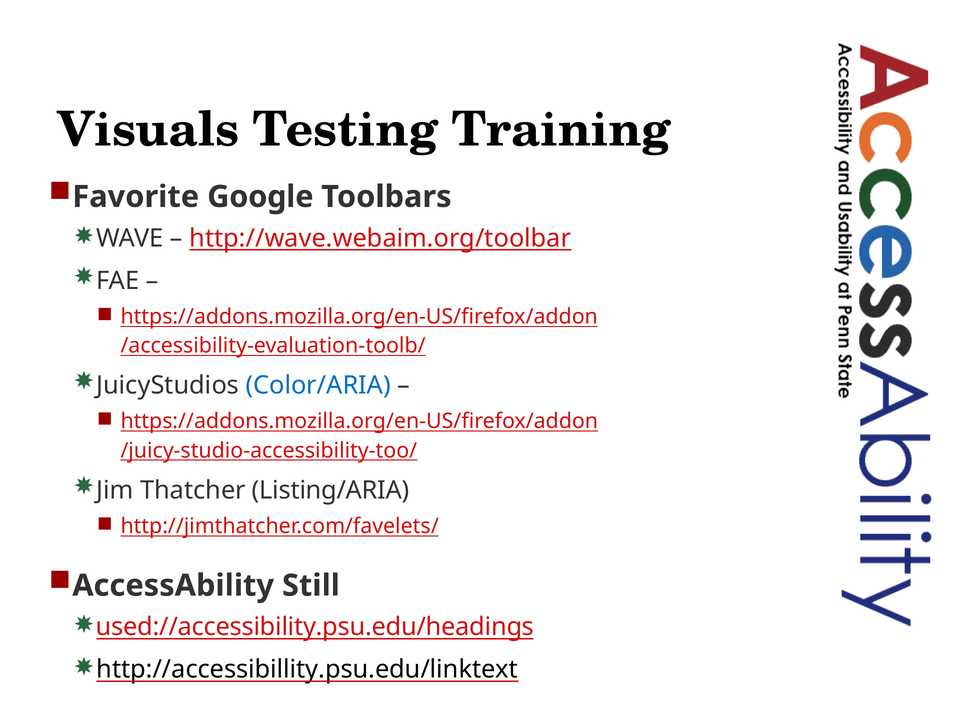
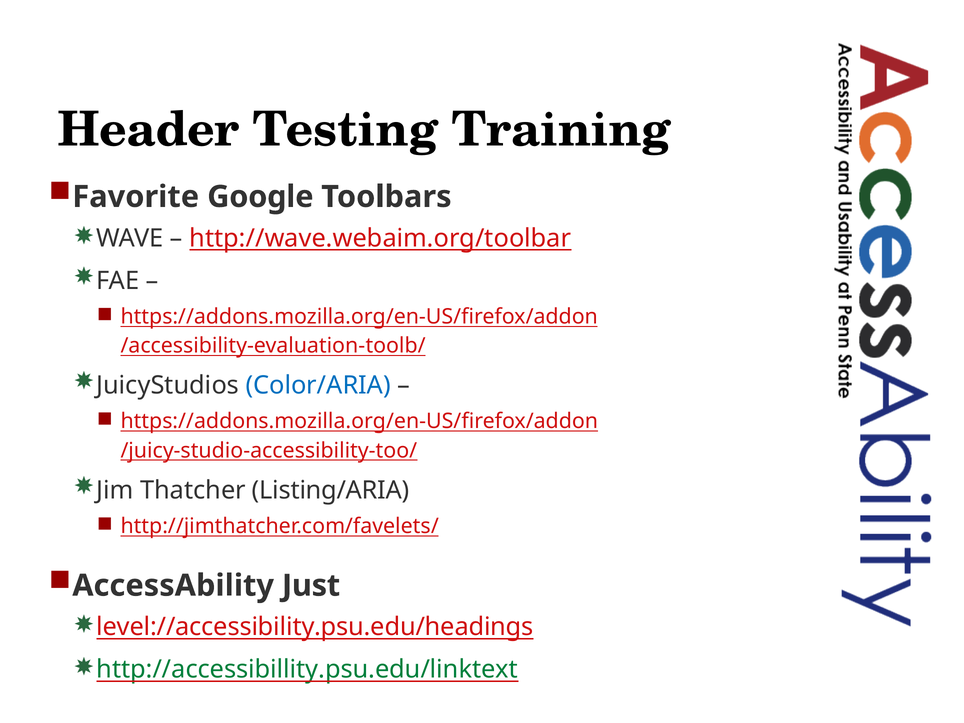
Visuals: Visuals -> Header
Still: Still -> Just
used://accessibility.psu.edu/headings: used://accessibility.psu.edu/headings -> level://accessibility.psu.edu/headings
http://accessibillity.psu.edu/linktext colour: black -> green
